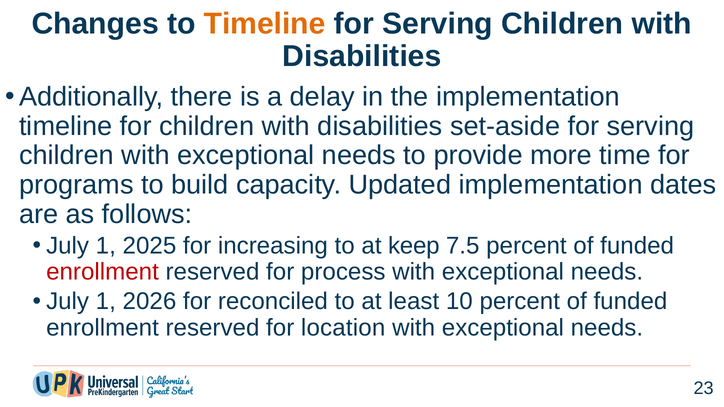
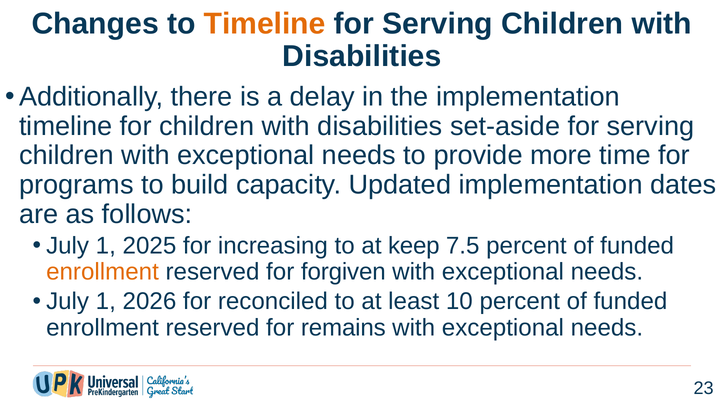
enrollment at (102, 272) colour: red -> orange
process: process -> forgiven
location: location -> remains
